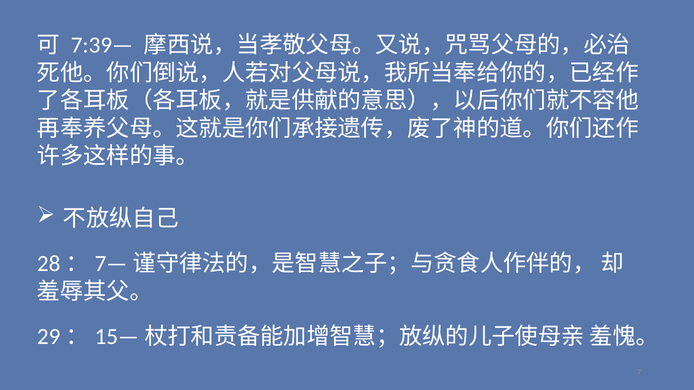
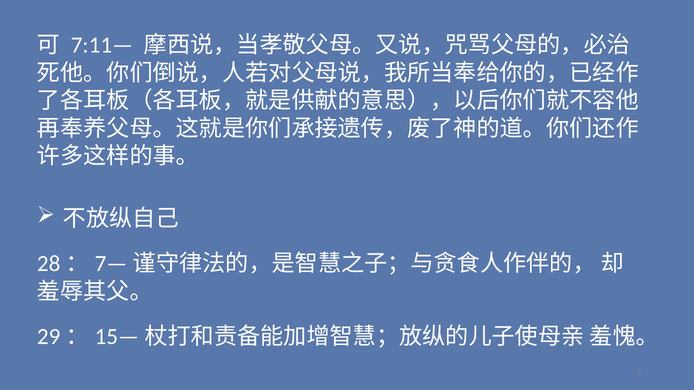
7:39—: 7:39— -> 7:11—
